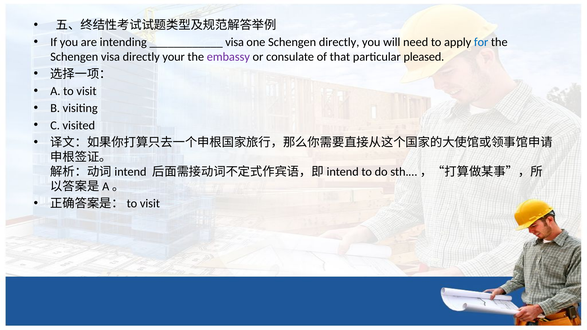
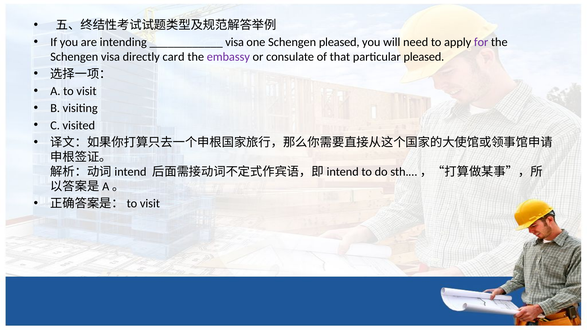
Schengen directly: directly -> pleased
for colour: blue -> purple
your: your -> card
